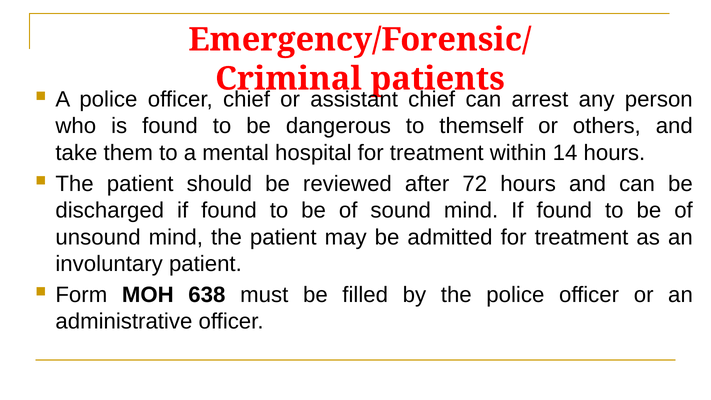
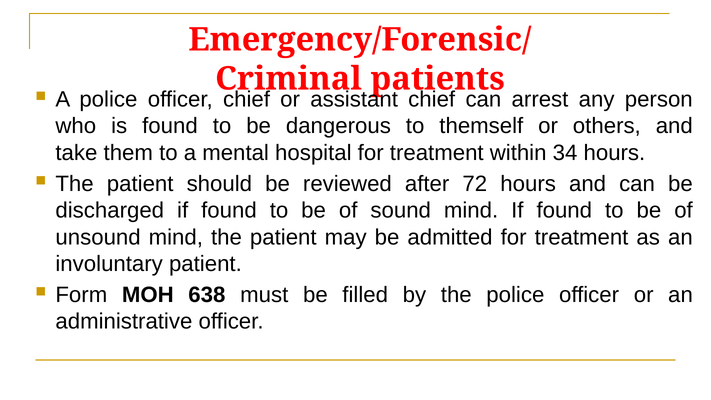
14: 14 -> 34
